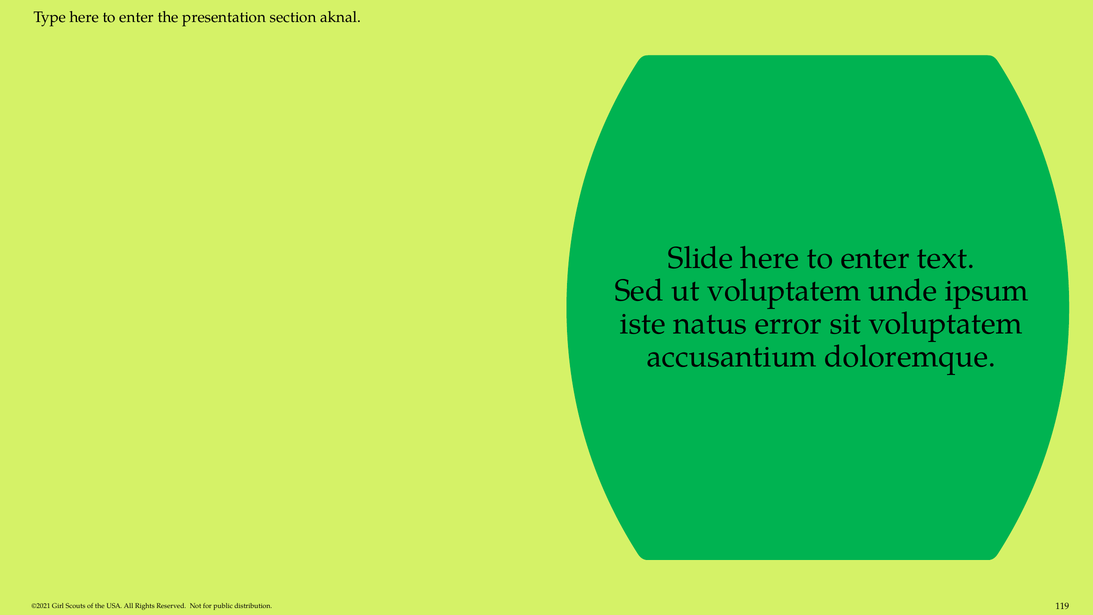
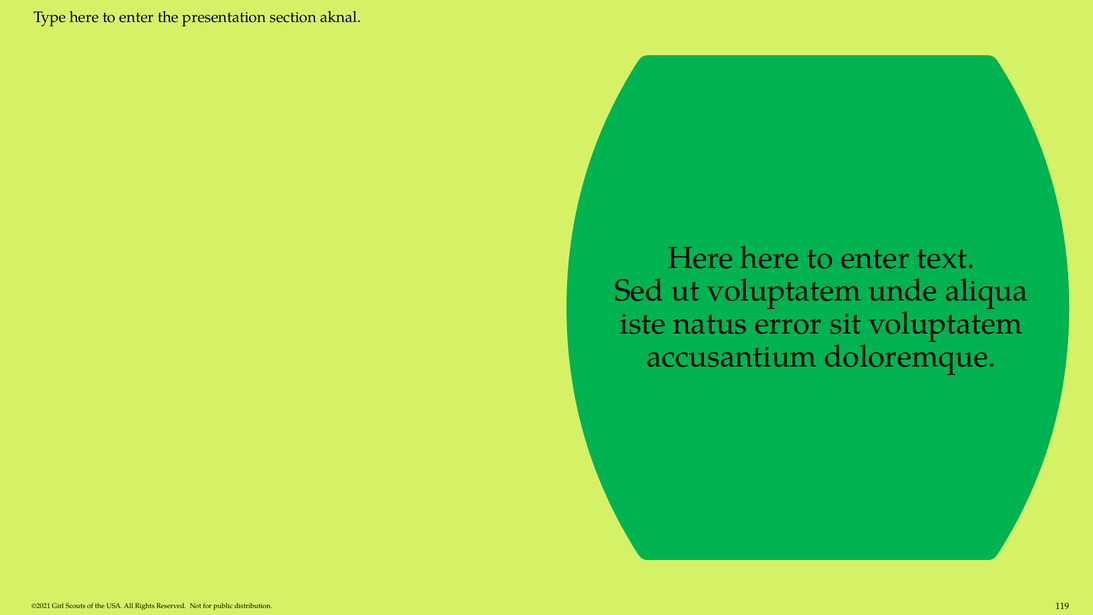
Slide at (701, 258): Slide -> Here
ipsum: ipsum -> aliqua
